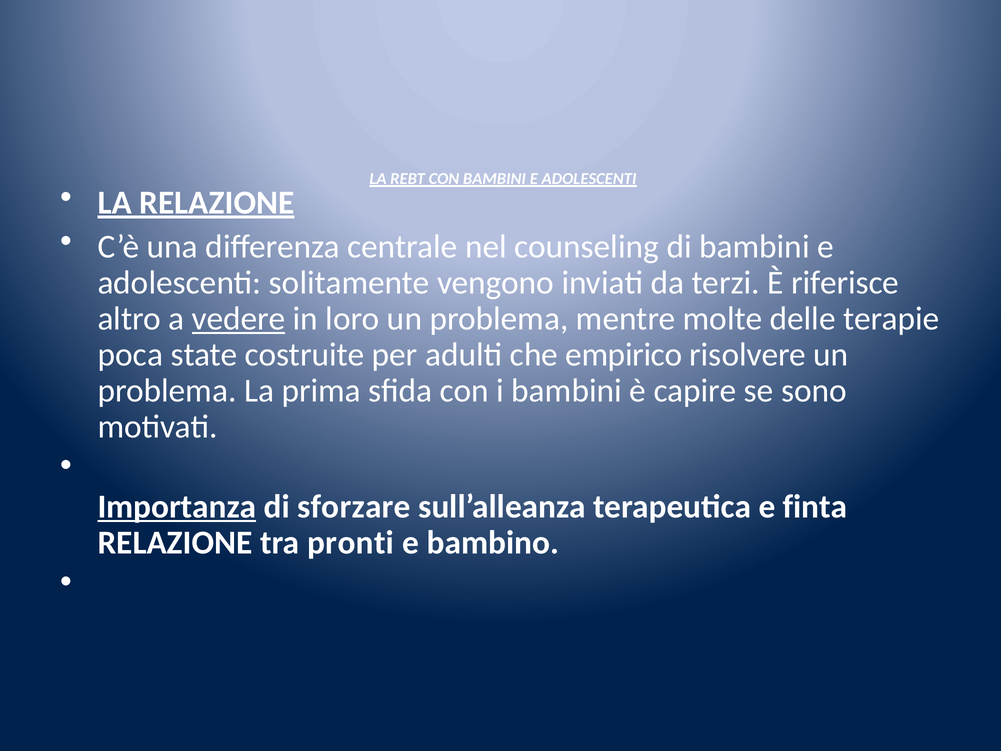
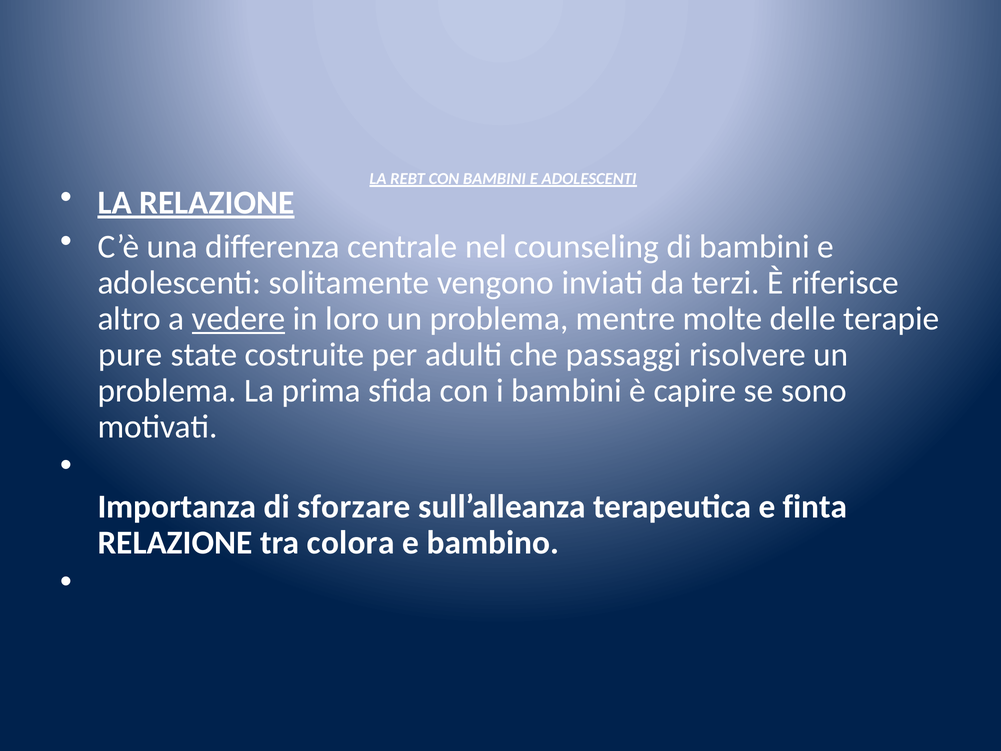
poca: poca -> pure
empirico: empirico -> passaggi
Importanza underline: present -> none
pronti: pronti -> colora
